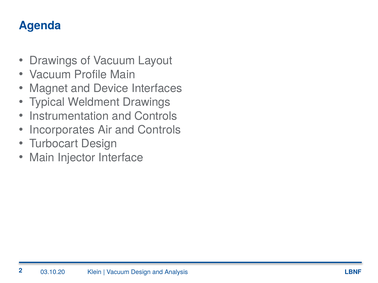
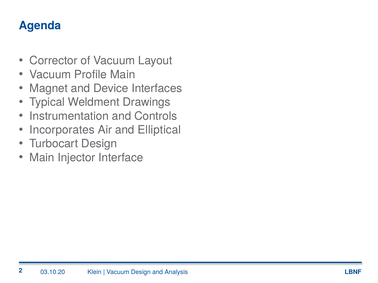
Drawings at (53, 61): Drawings -> Corrector
Air and Controls: Controls -> Elliptical
